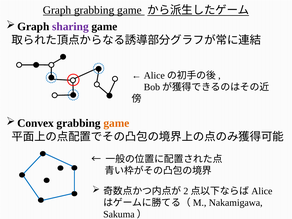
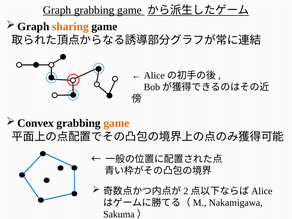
sharing colour: purple -> orange
